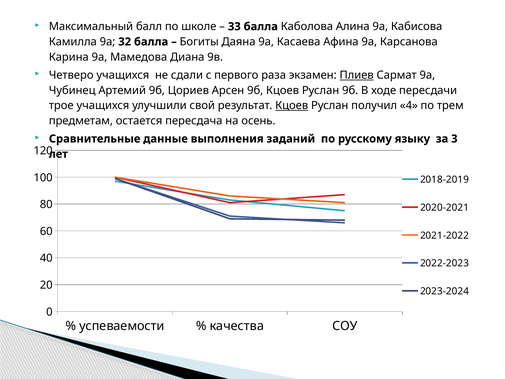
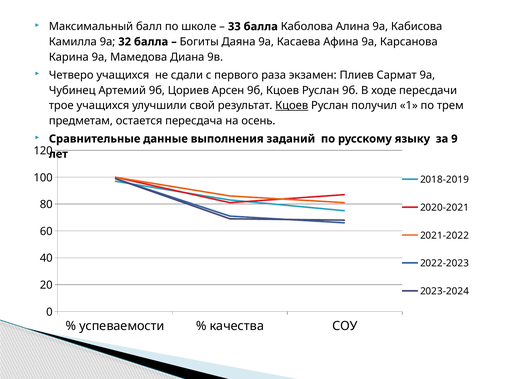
Плиев underline: present -> none
4: 4 -> 1
3: 3 -> 9
